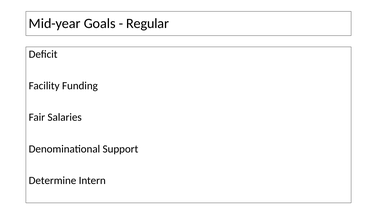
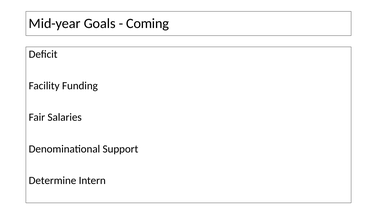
Regular: Regular -> Coming
